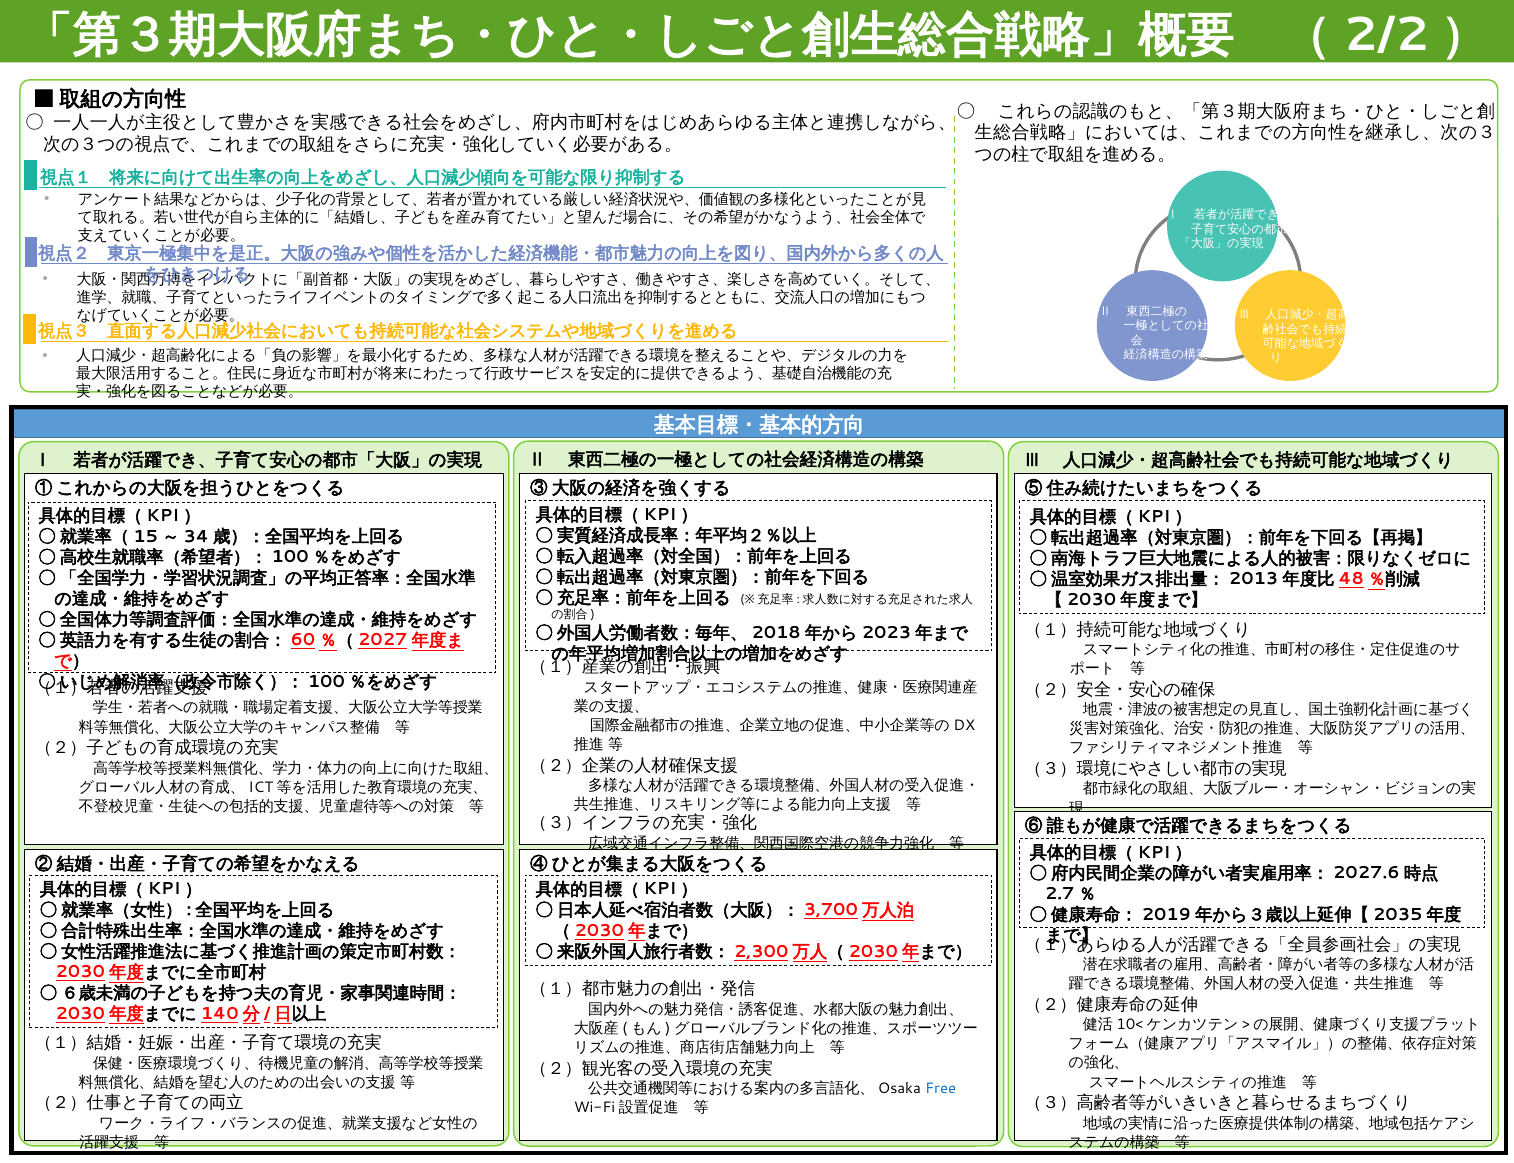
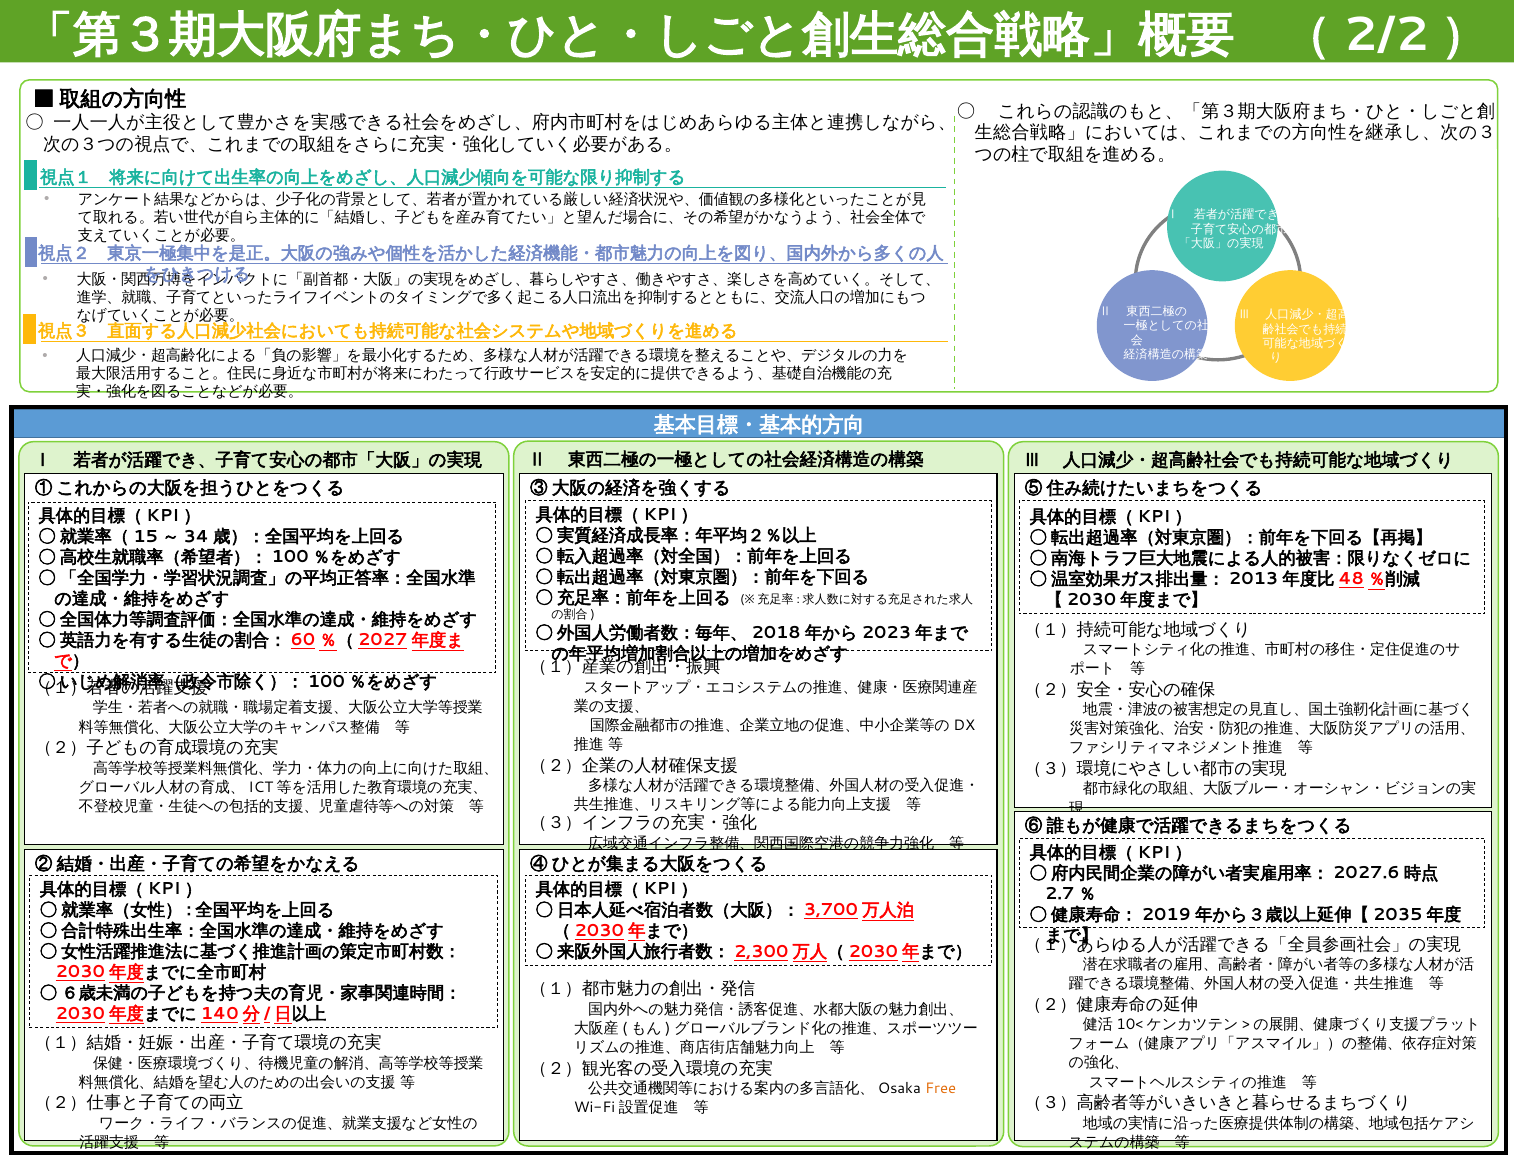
Free colour: blue -> orange
